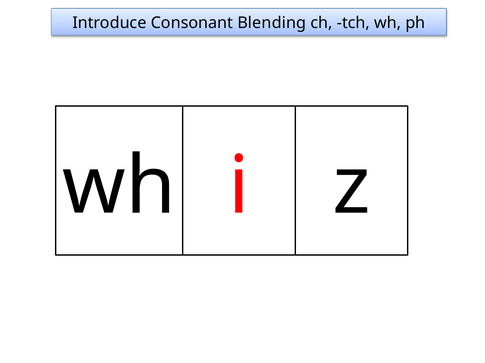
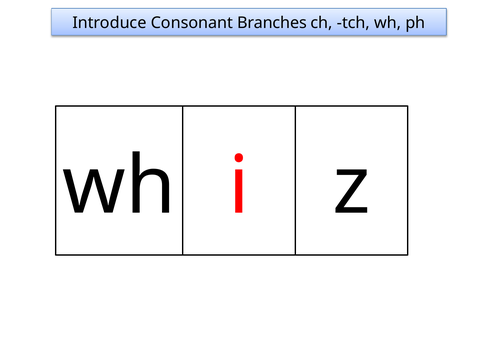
Blending: Blending -> Branches
